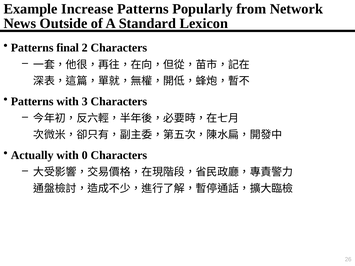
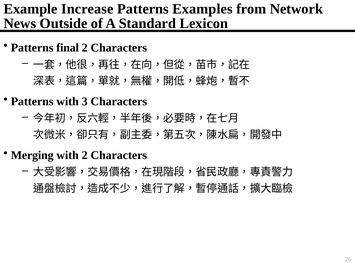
Popularly: Popularly -> Examples
Actually: Actually -> Merging
with 0: 0 -> 2
